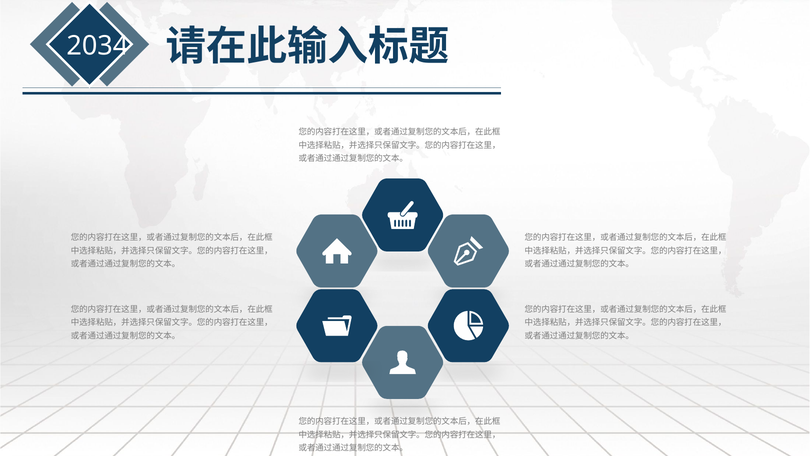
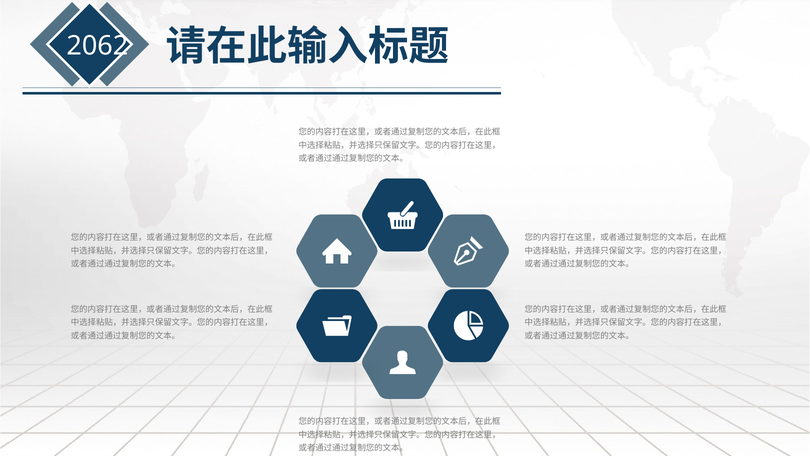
2034: 2034 -> 2062
